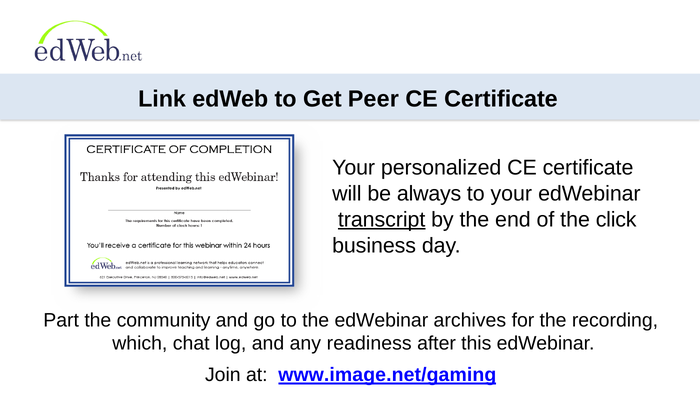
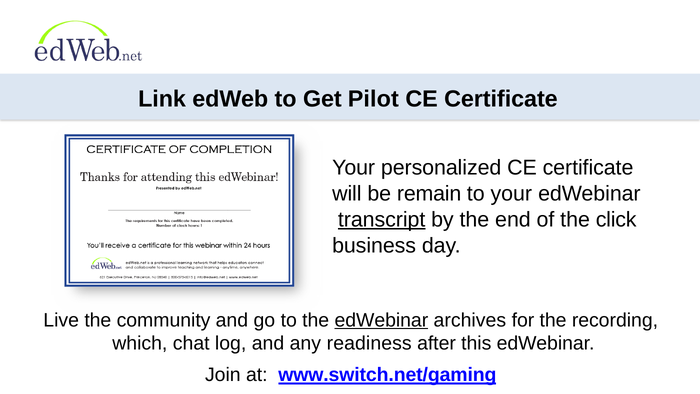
Peer: Peer -> Pilot
always: always -> remain
Part: Part -> Live
edWebinar at (381, 320) underline: none -> present
www.image.net/gaming: www.image.net/gaming -> www.switch.net/gaming
